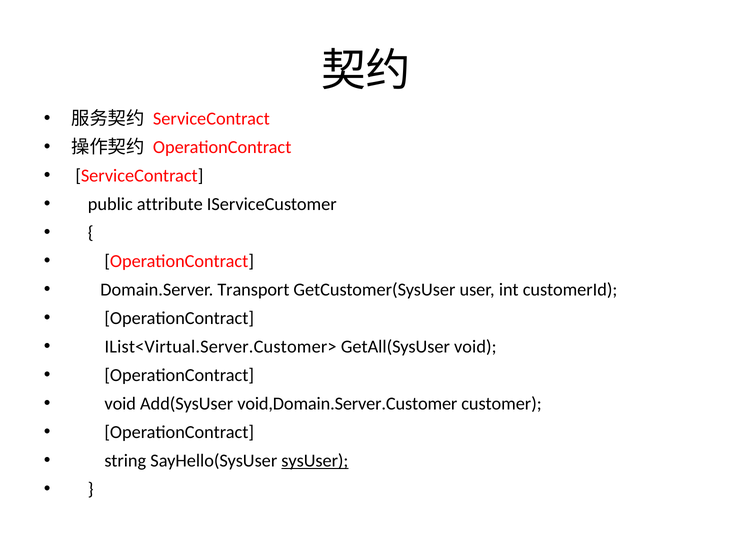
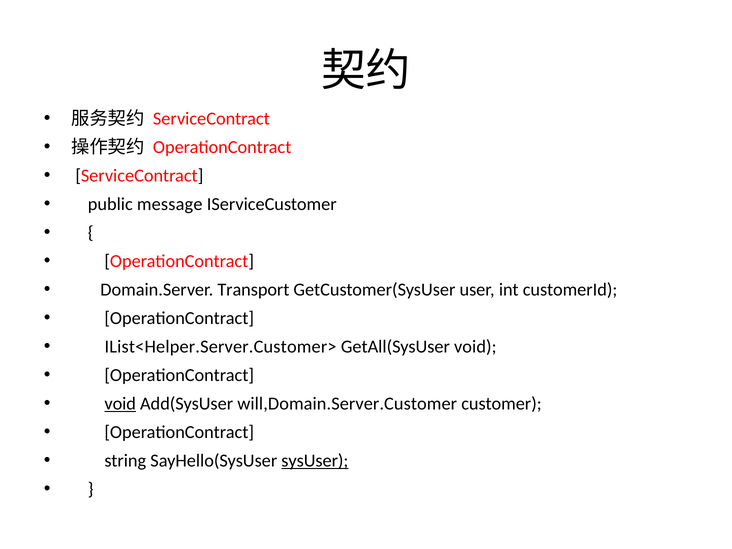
attribute: attribute -> message
IList<Virtual.Server.Customer>: IList<Virtual.Server.Customer> -> IList<Helper.Server.Customer>
void at (120, 404) underline: none -> present
void,Domain.Server.Customer: void,Domain.Server.Customer -> will,Domain.Server.Customer
